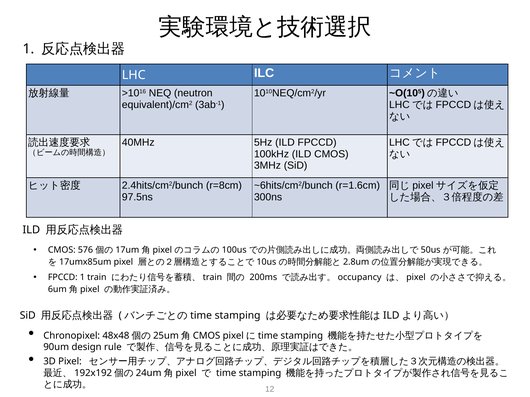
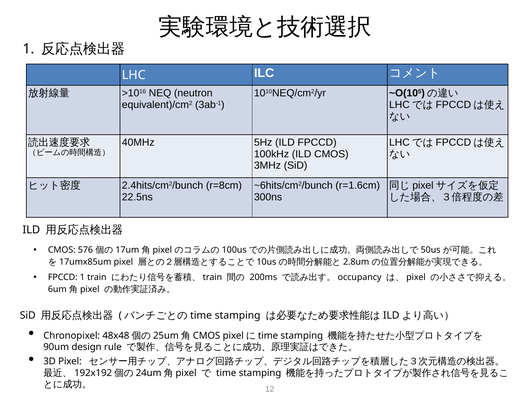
97.5ns: 97.5ns -> 22.5ns
